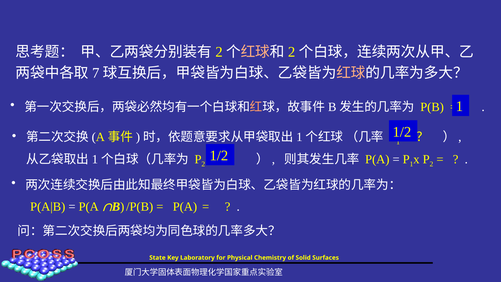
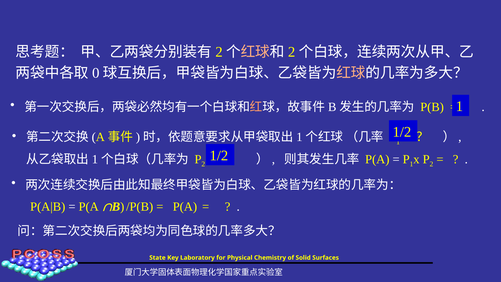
7: 7 -> 0
